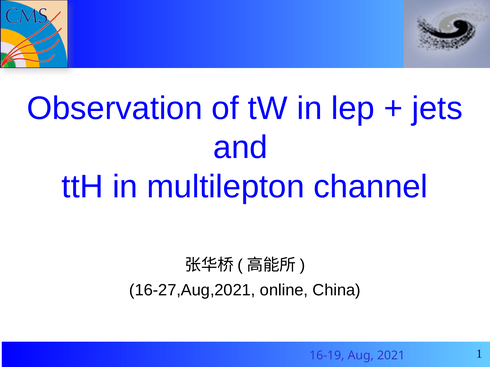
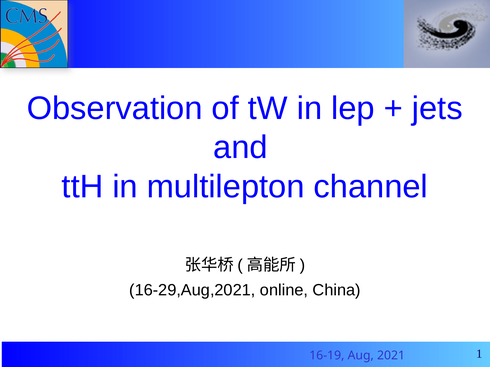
16-27,Aug,2021: 16-27,Aug,2021 -> 16-29,Aug,2021
